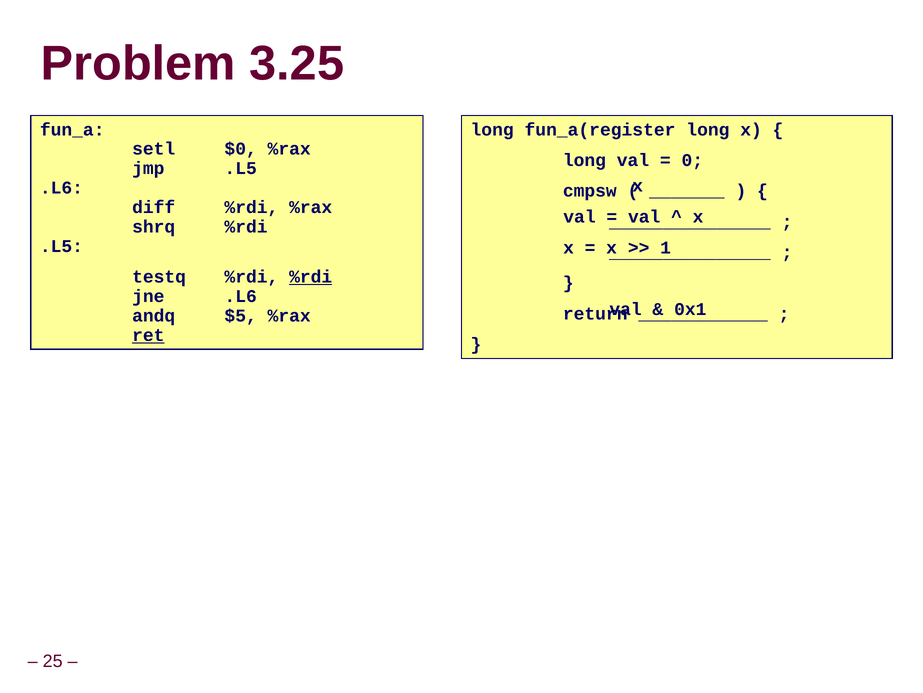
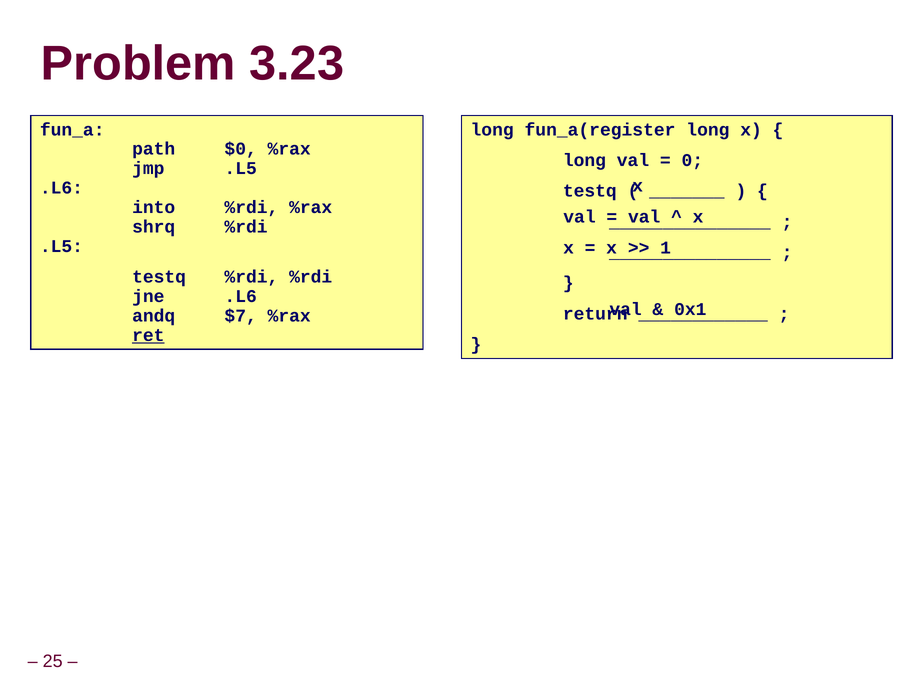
3.25: 3.25 -> 3.23
setl: setl -> path
cmpsw at (590, 191): cmpsw -> testq
diff: diff -> into
%rdi at (311, 277) underline: present -> none
$5: $5 -> $7
